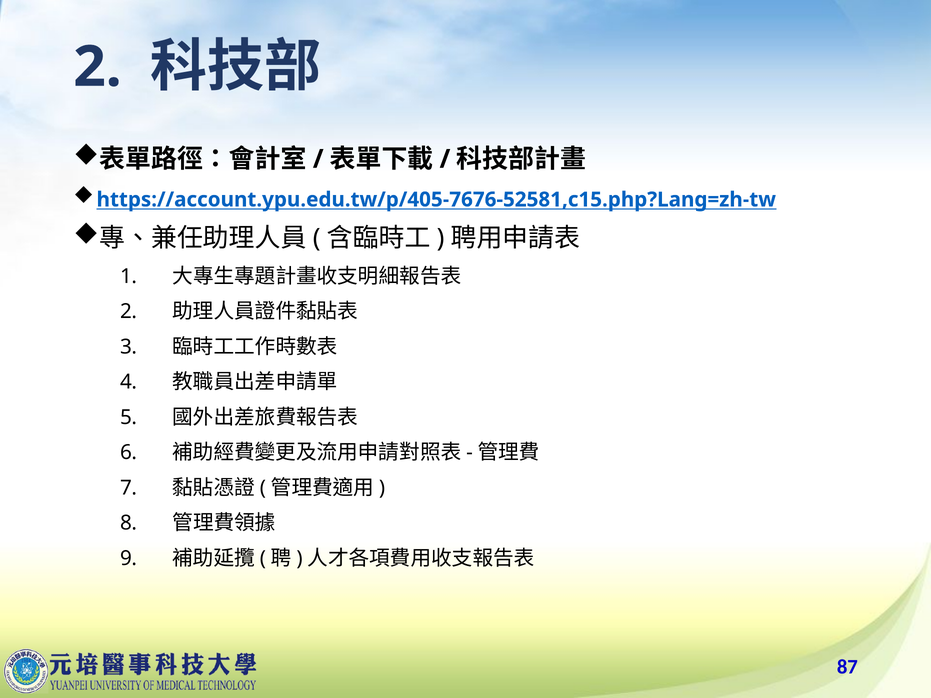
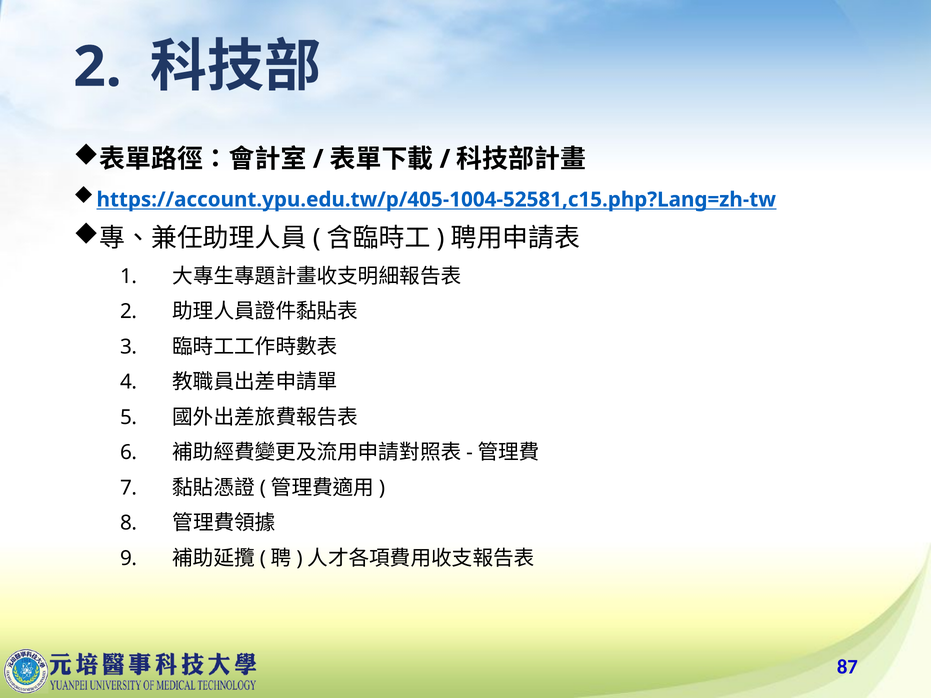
https://account.ypu.edu.tw/p/405-7676-52581,c15.php?Lang=zh-tw: https://account.ypu.edu.tw/p/405-7676-52581,c15.php?Lang=zh-tw -> https://account.ypu.edu.tw/p/405-1004-52581,c15.php?Lang=zh-tw
